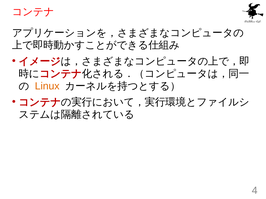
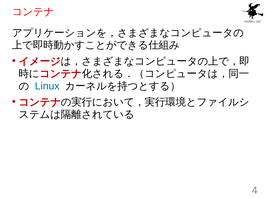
Linux colour: orange -> blue
